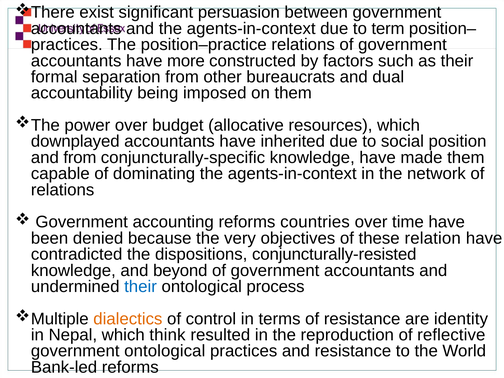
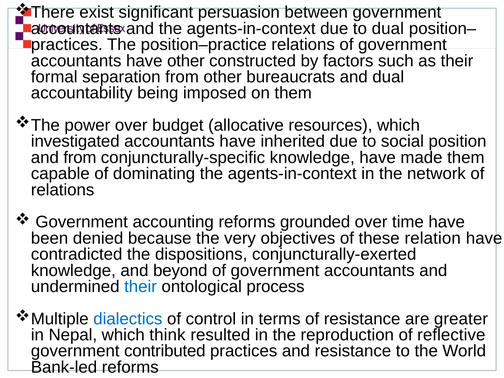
to term: term -> dual
have more: more -> other
downplayed: downplayed -> investigated
countries: countries -> grounded
conjuncturally-resisted: conjuncturally-resisted -> conjuncturally-exerted
dialectics colour: orange -> blue
identity: identity -> greater
government ontological: ontological -> contributed
